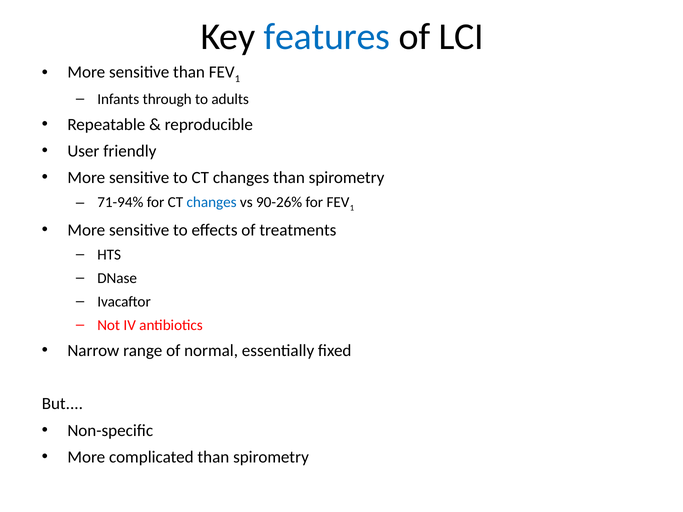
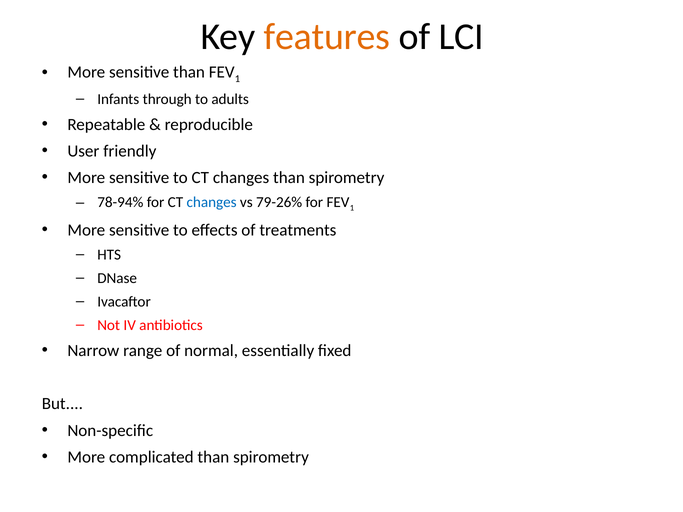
features colour: blue -> orange
71-94%: 71-94% -> 78-94%
90-26%: 90-26% -> 79-26%
